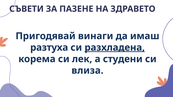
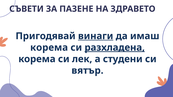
винаги underline: none -> present
разтуха at (49, 48): разтуха -> корема
влиза: влиза -> вятър
